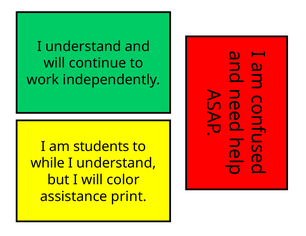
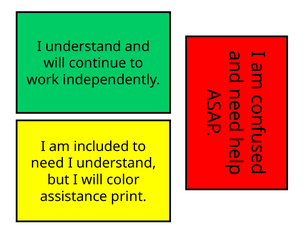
students: students -> included
while: while -> need
